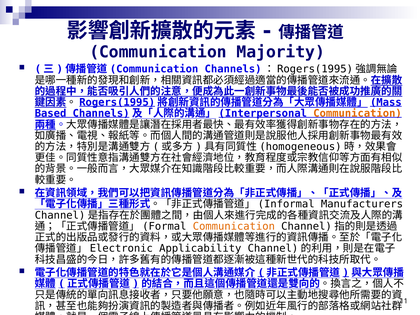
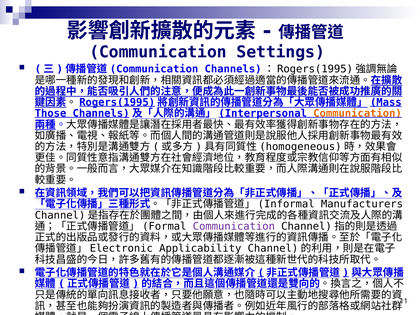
Majority: Majority -> Settings
Based: Based -> Those
Communication at (234, 226) colour: orange -> purple
